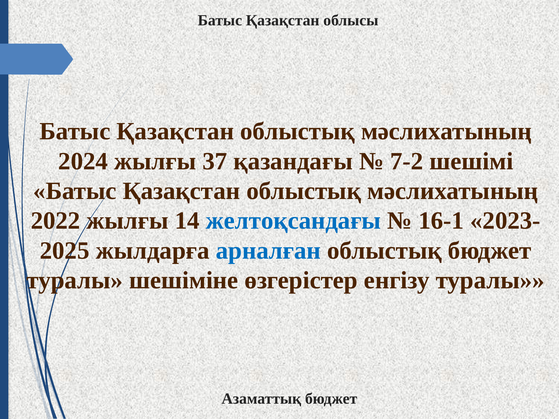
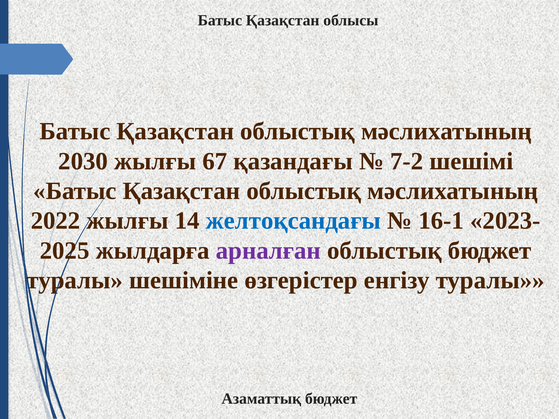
2024: 2024 -> 2030
37: 37 -> 67
арналған colour: blue -> purple
